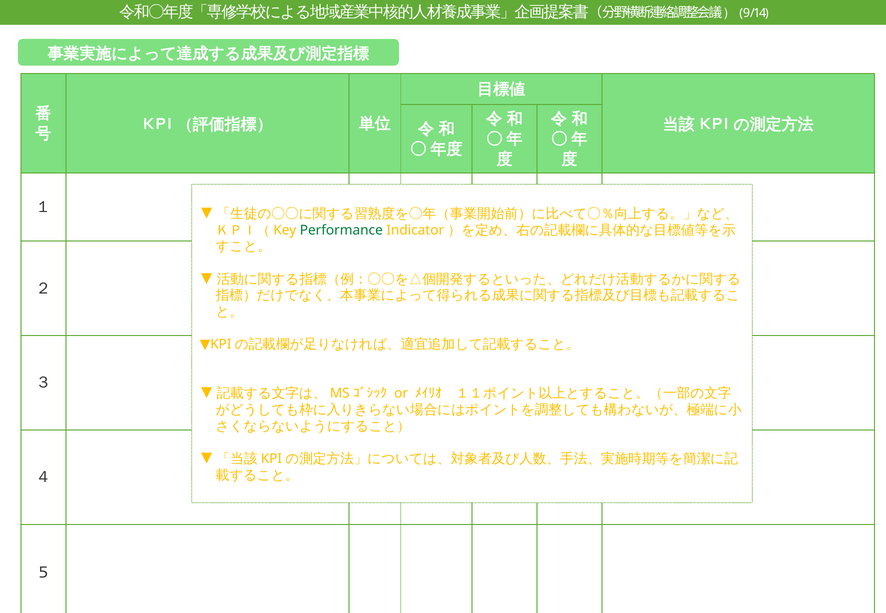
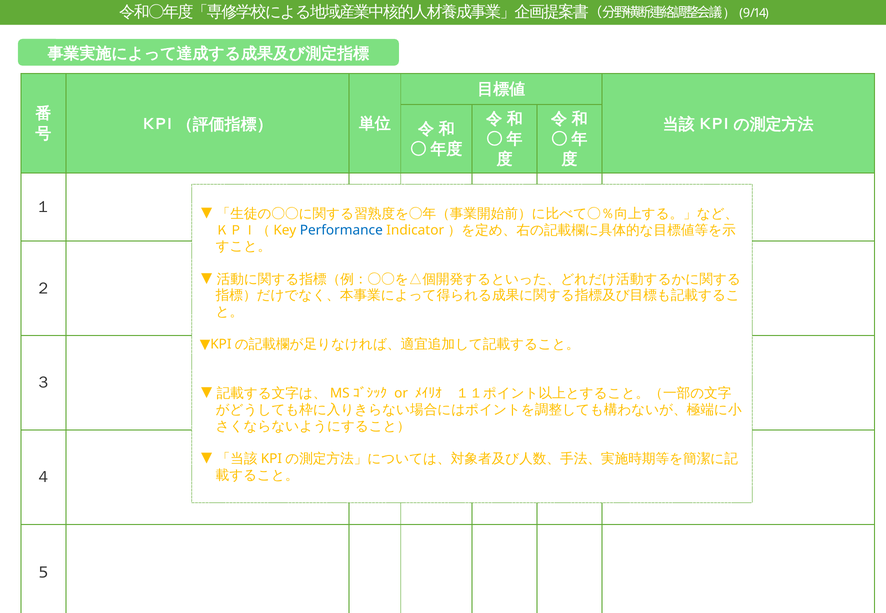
Performance colour: green -> blue
